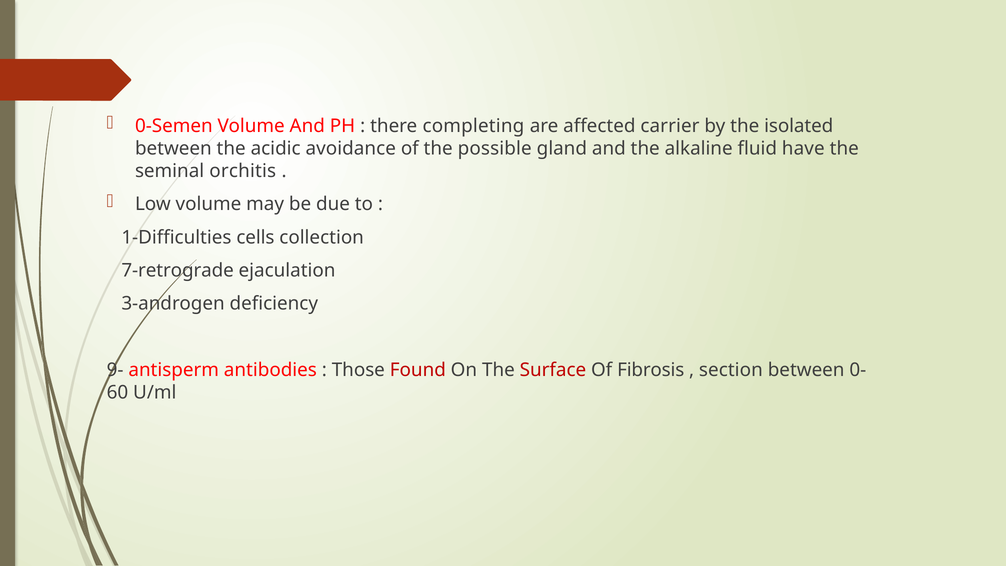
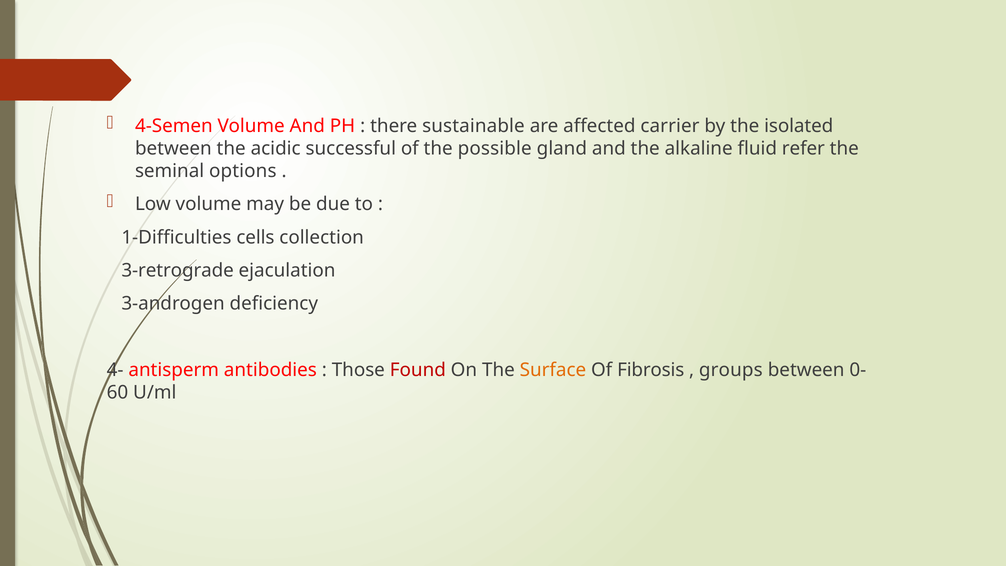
0-Semen: 0-Semen -> 4-Semen
completing: completing -> sustainable
avoidance: avoidance -> successful
have: have -> refer
orchitis: orchitis -> options
7-retrograde: 7-retrograde -> 3-retrograde
9-: 9- -> 4-
Surface colour: red -> orange
section: section -> groups
